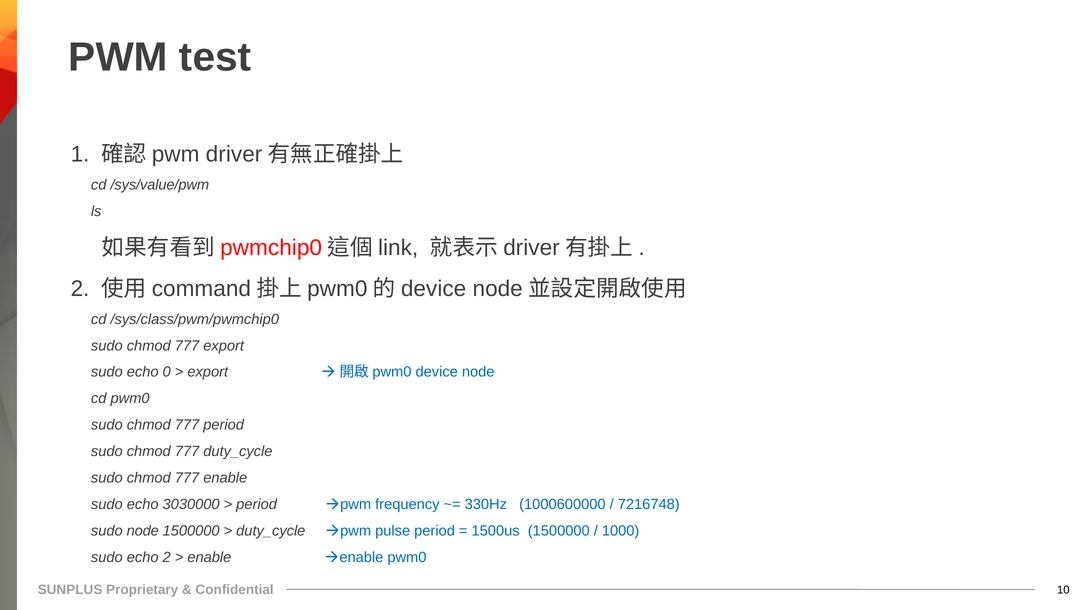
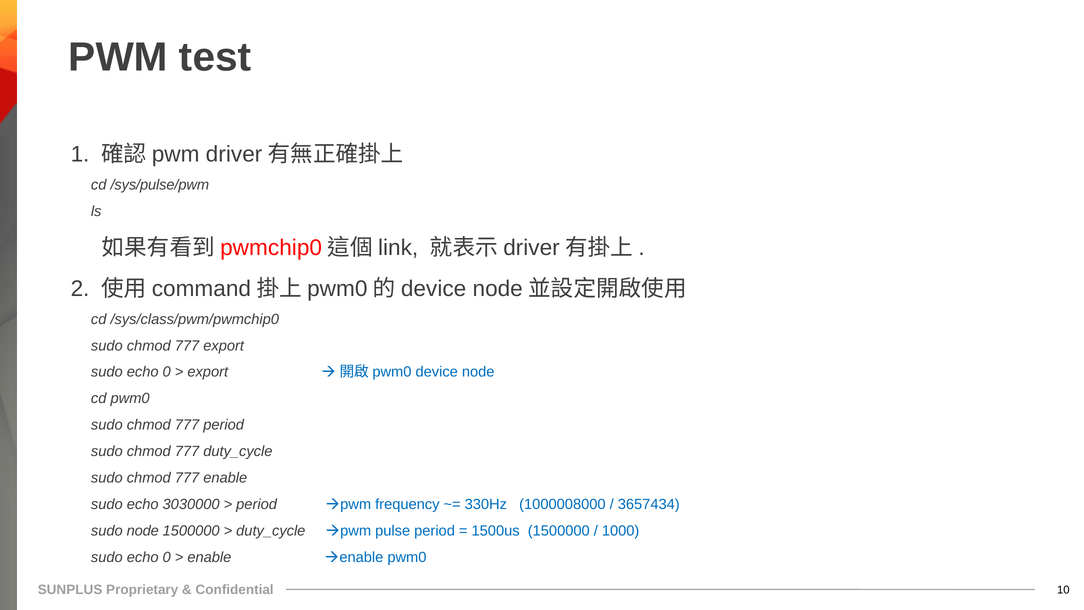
/sys/value/pwm: /sys/value/pwm -> /sys/pulse/pwm
1000600000: 1000600000 -> 1000008000
7216748: 7216748 -> 3657434
2 at (167, 557): 2 -> 0
